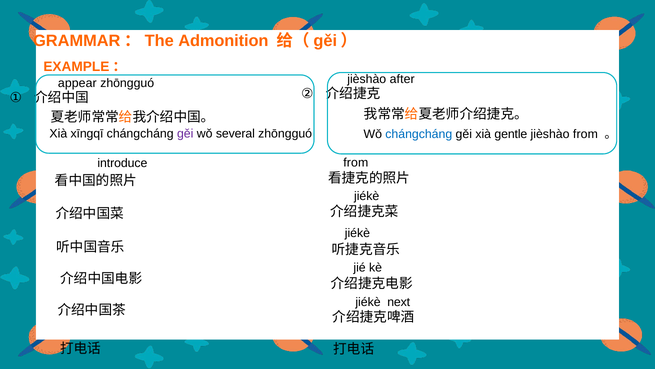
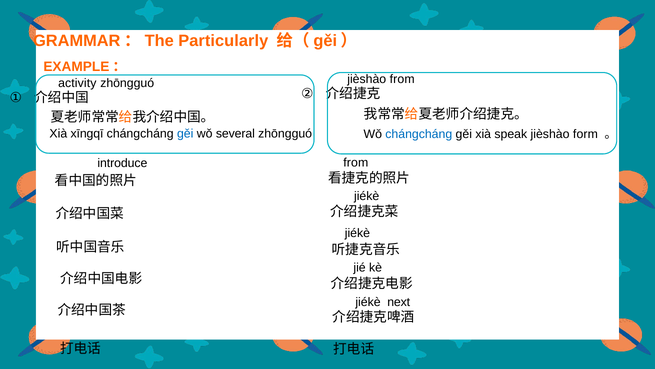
Admonition: Admonition -> Particularly
jièshào after: after -> from
appear: appear -> activity
gěi at (185, 133) colour: purple -> blue
gentle: gentle -> speak
jièshào from: from -> form
